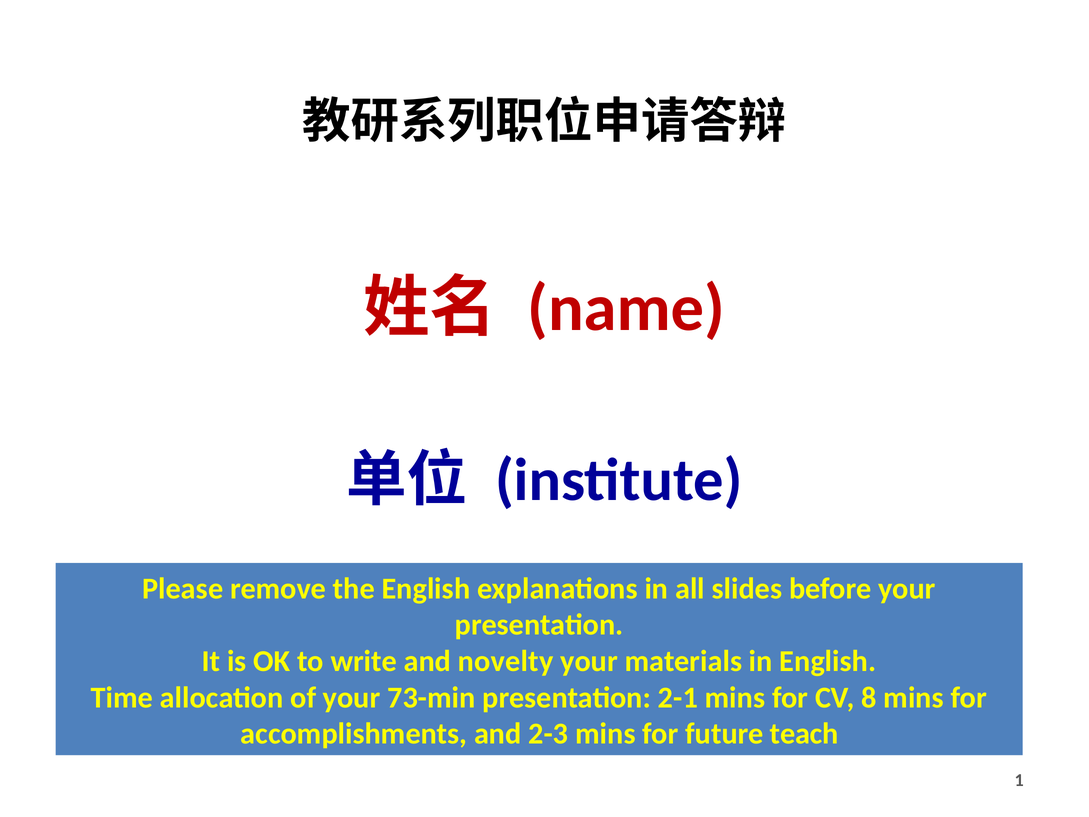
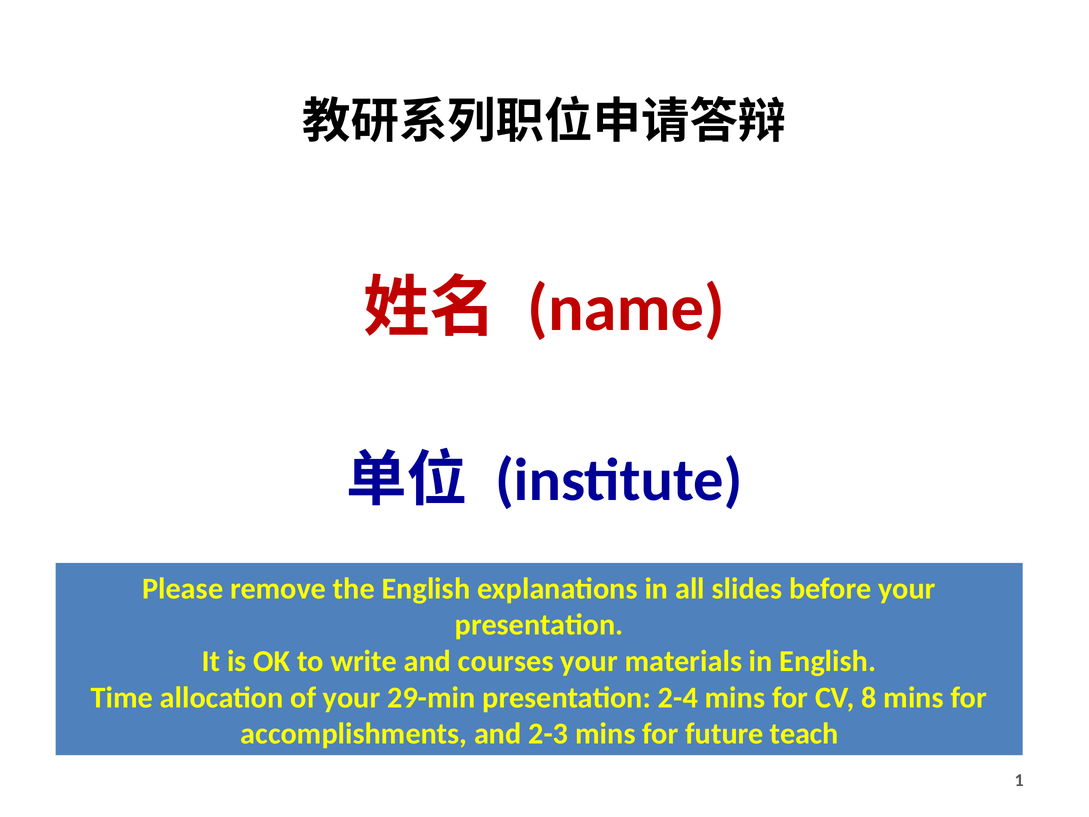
novelty: novelty -> courses
73-min: 73-min -> 29-min
2-1: 2-1 -> 2-4
